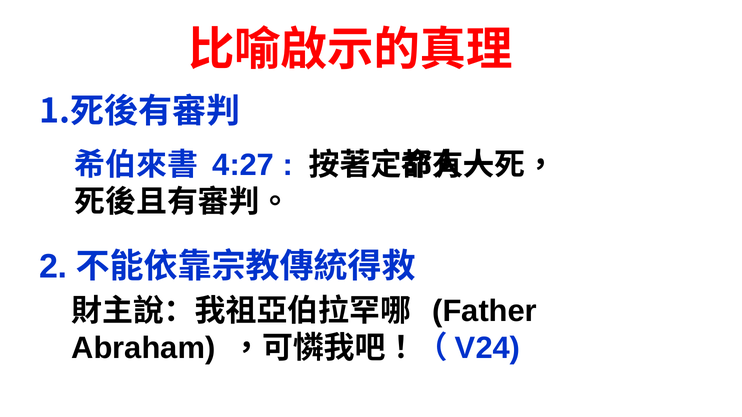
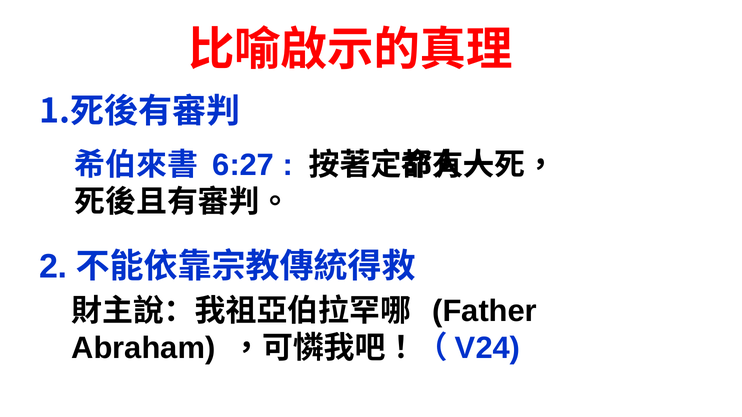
4:27: 4:27 -> 6:27
